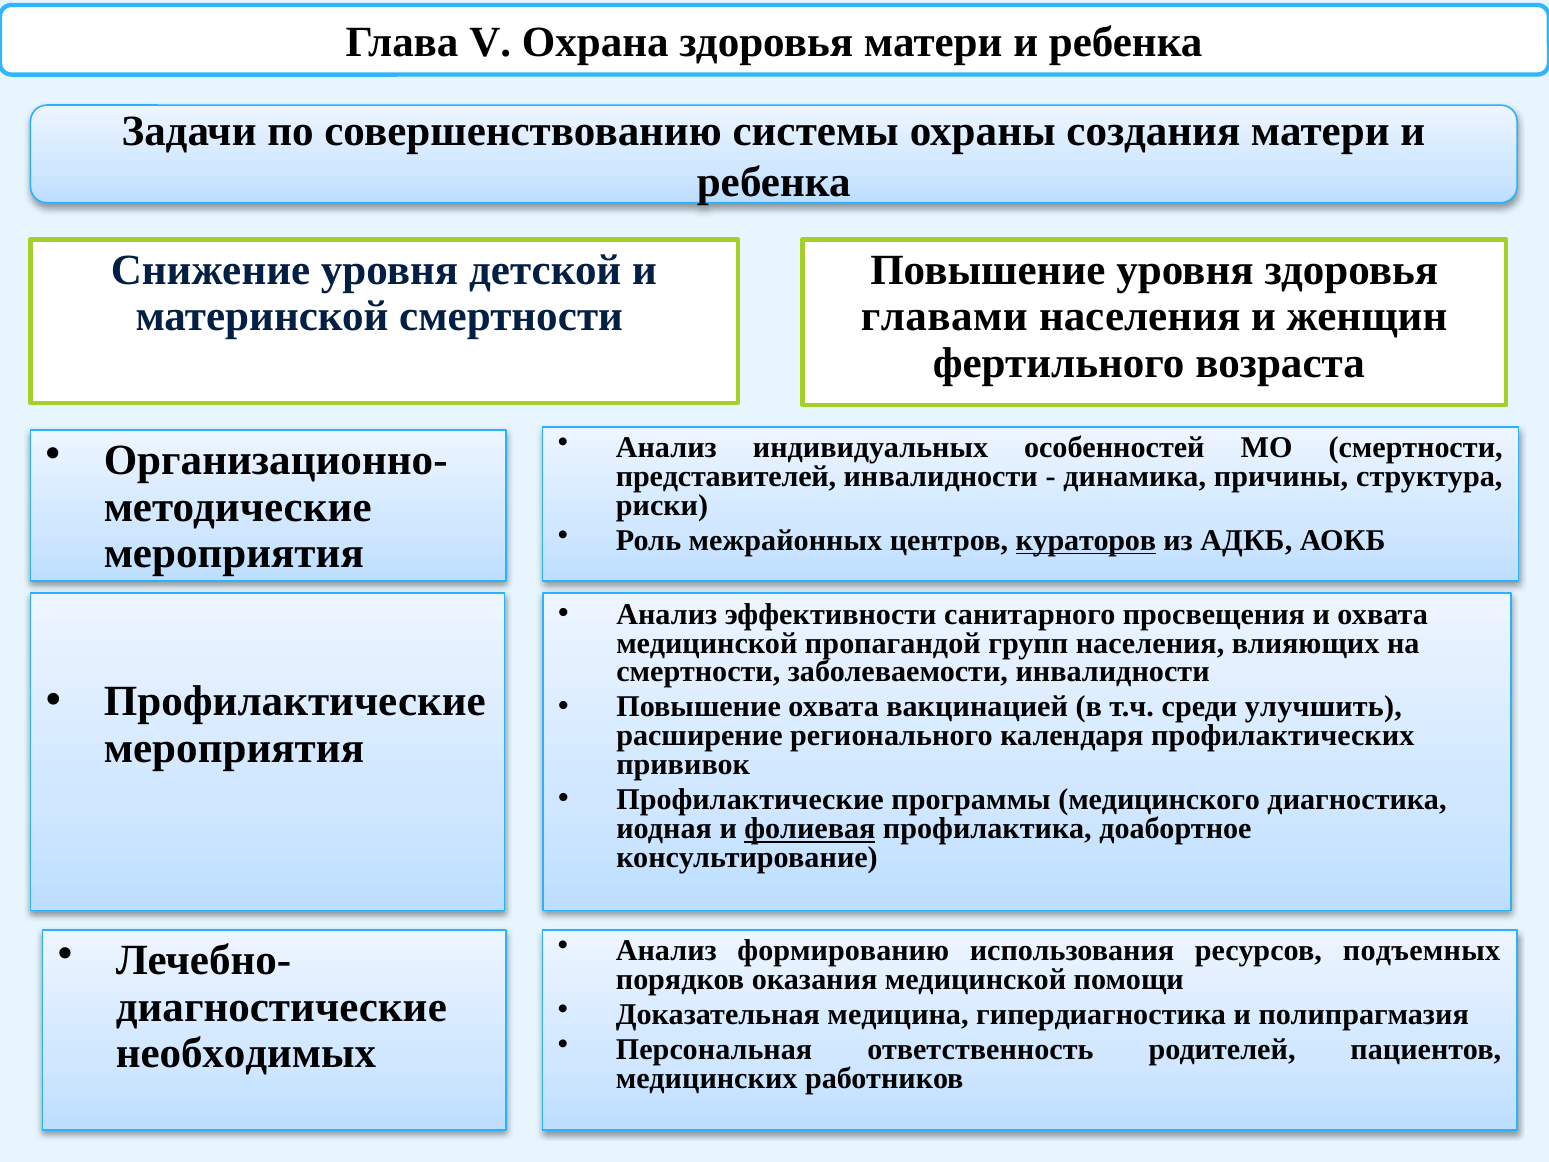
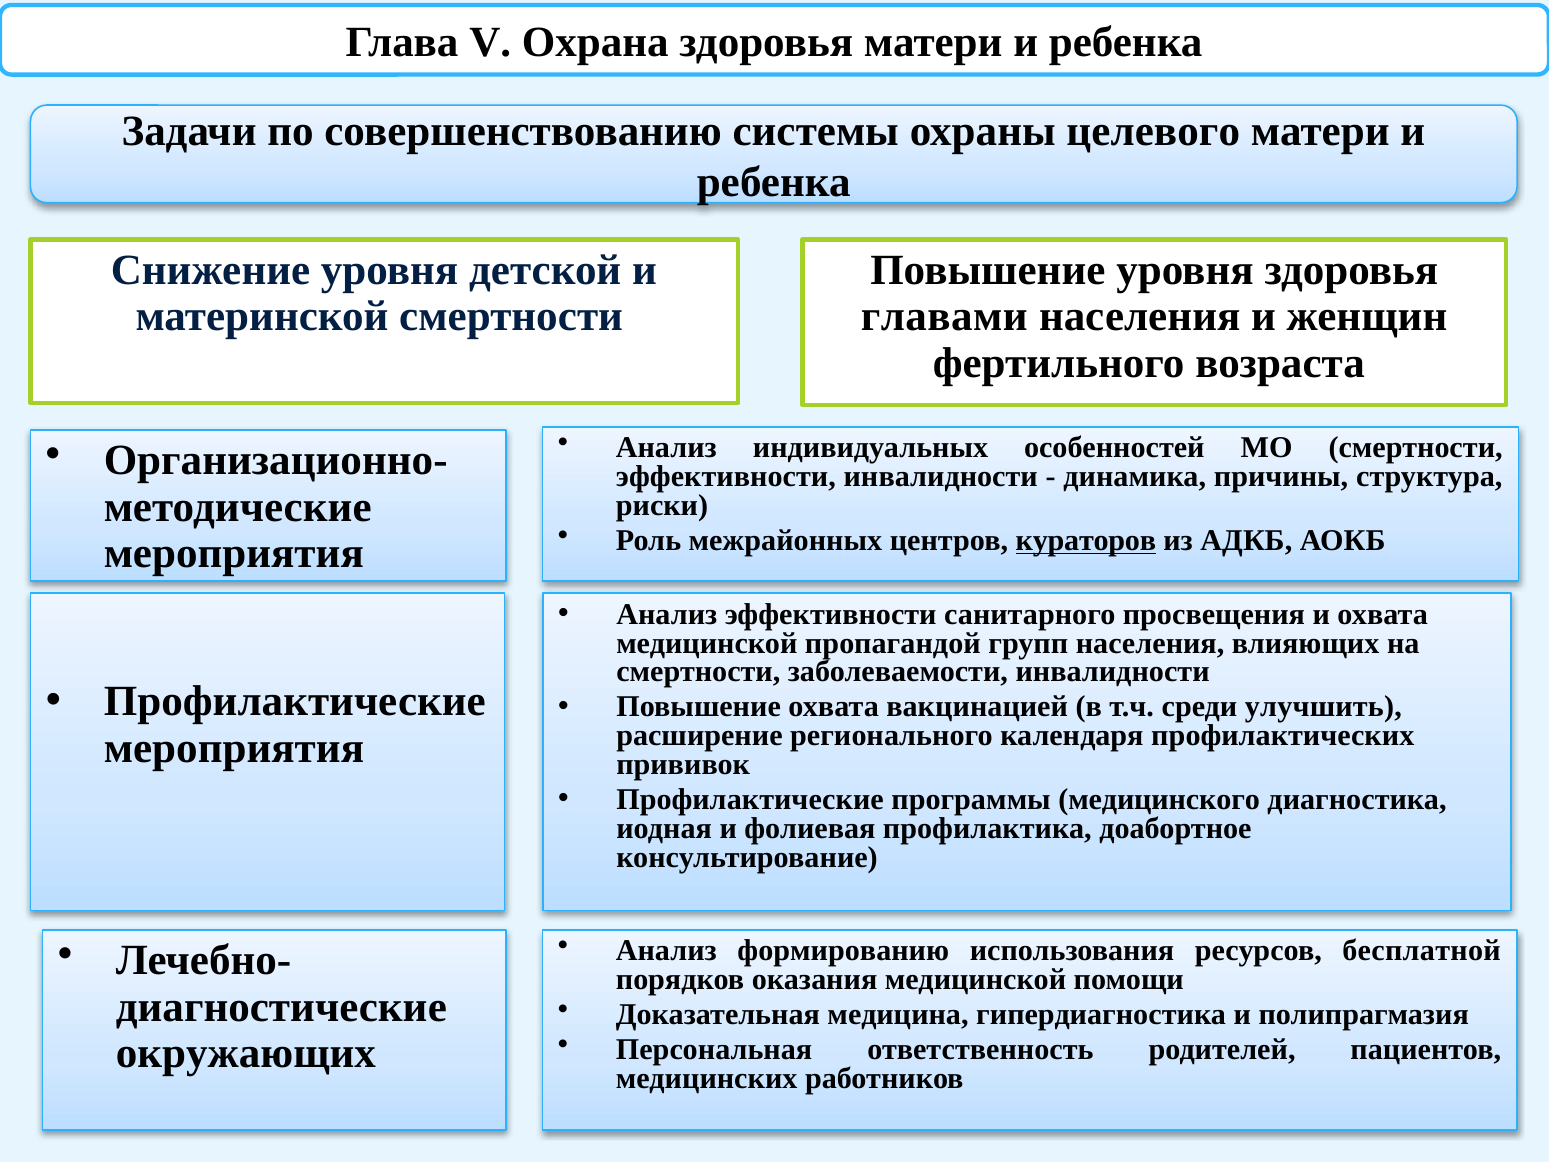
создания: создания -> целевого
представителей at (726, 477): представителей -> эффективности
фолиевая underline: present -> none
подъемных: подъемных -> бесплатной
необходимых: необходимых -> окружающих
